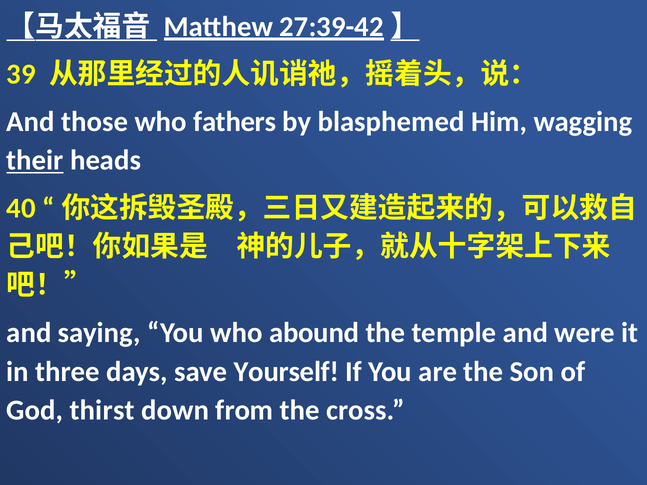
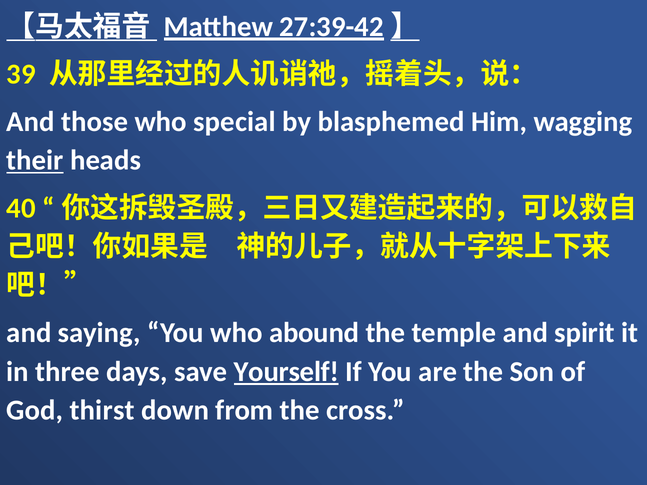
fathers: fathers -> special
were: were -> spirit
Yourself underline: none -> present
